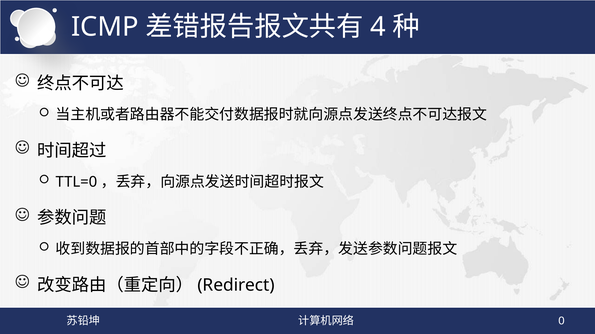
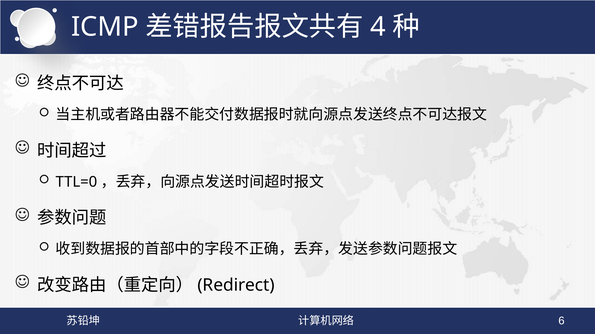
0: 0 -> 6
